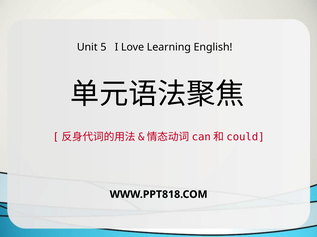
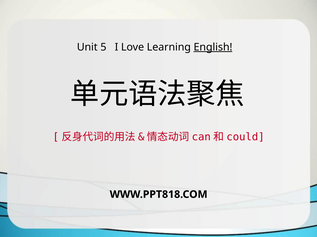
English underline: none -> present
